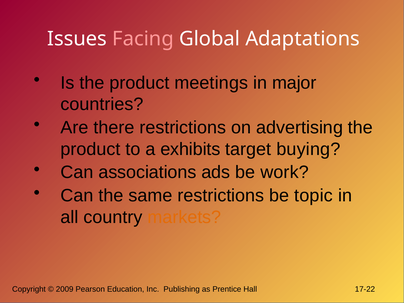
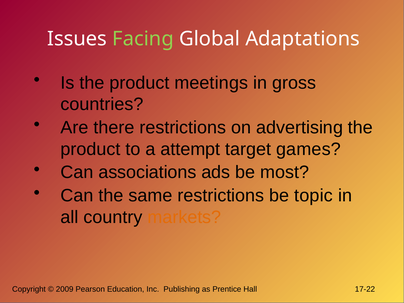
Facing colour: pink -> light green
major: major -> gross
exhibits: exhibits -> attempt
buying: buying -> games
work: work -> most
